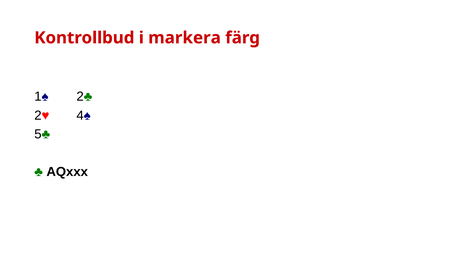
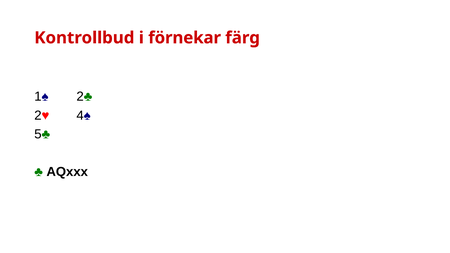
markera: markera -> förnekar
